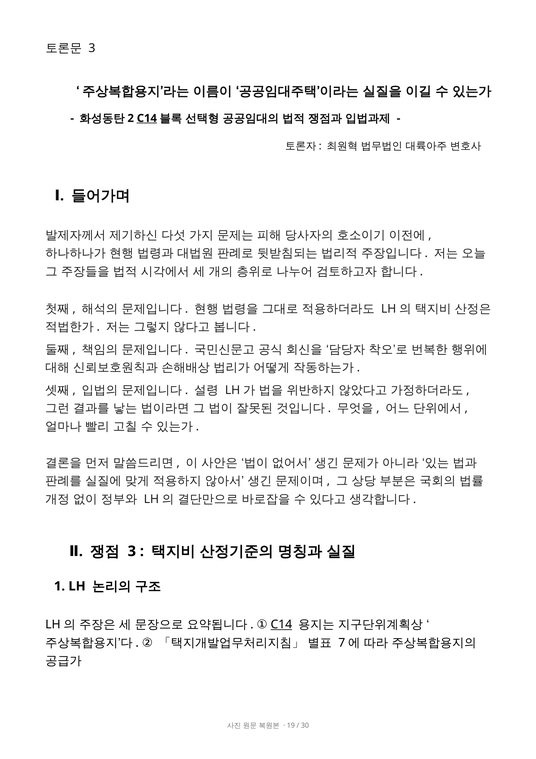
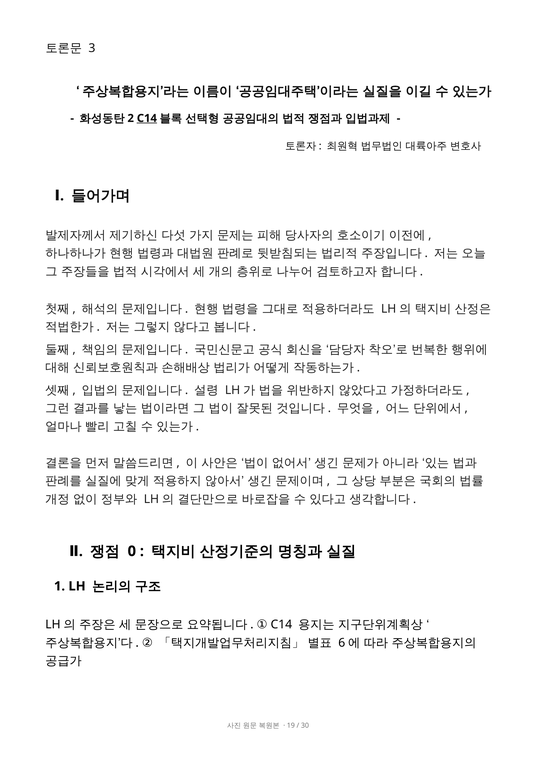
3 at (132, 551): 3 -> 0
C14 at (281, 624) underline: present -> none
7: 7 -> 6
